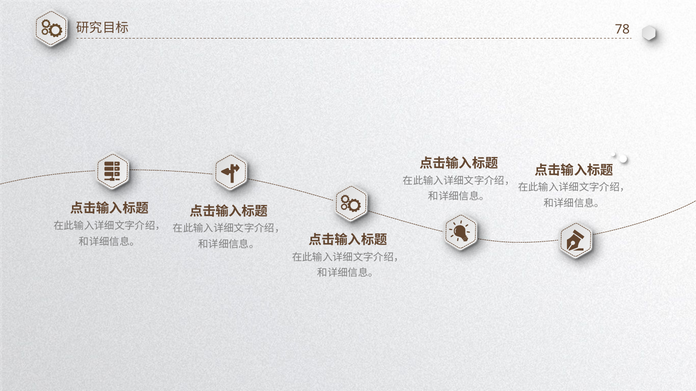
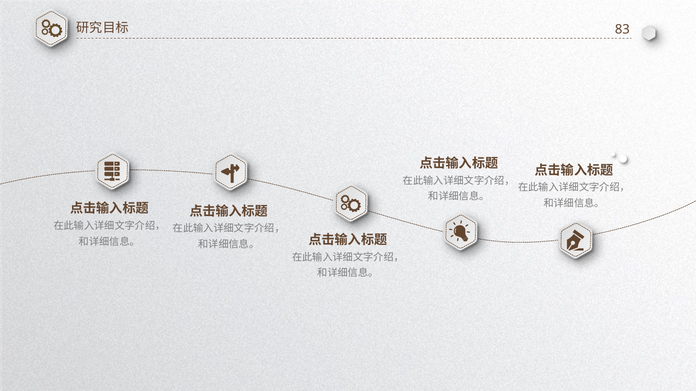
78: 78 -> 83
